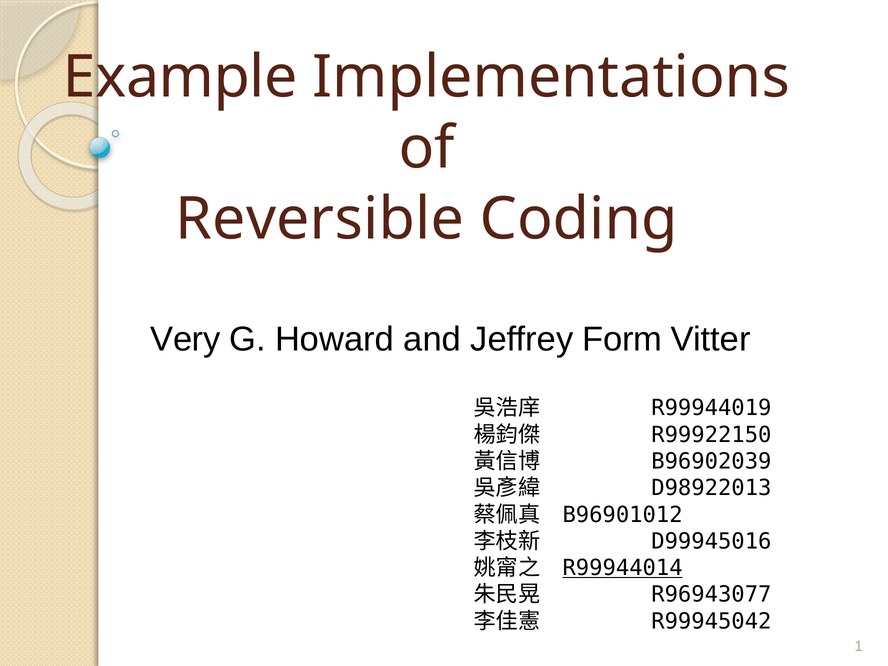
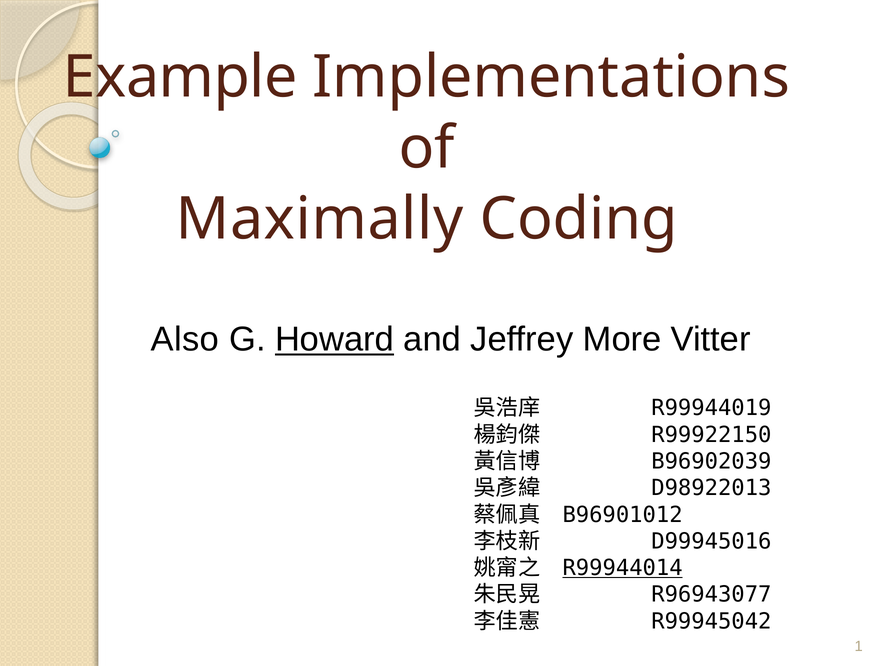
Reversible: Reversible -> Maximally
Very: Very -> Also
Howard underline: none -> present
Form: Form -> More
